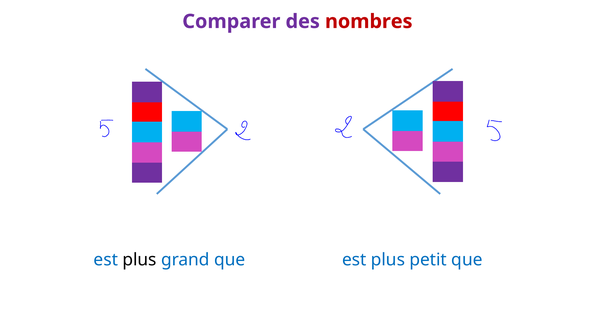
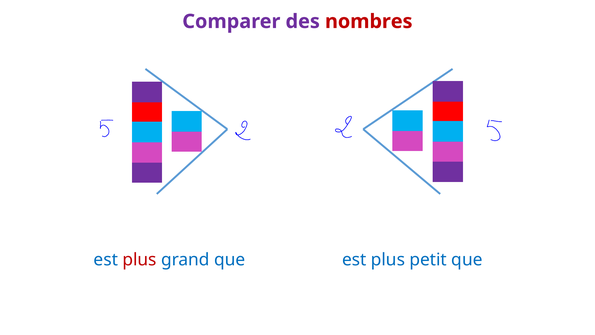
plus at (140, 259) colour: black -> red
